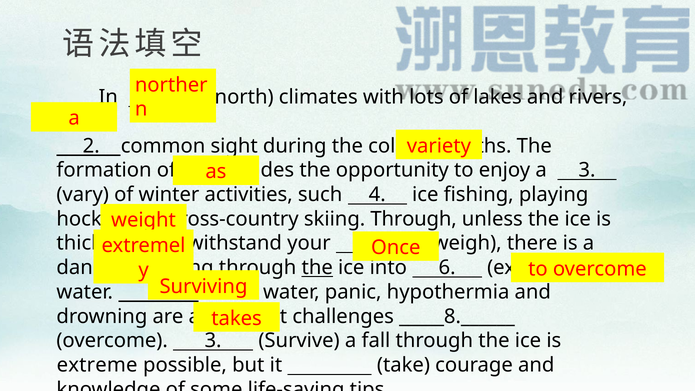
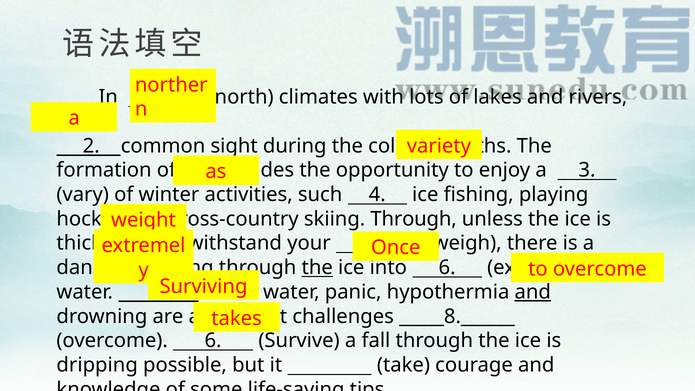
and at (533, 292) underline: none -> present
overcome 3: 3 -> 6
extreme at (97, 365): extreme -> dripping
